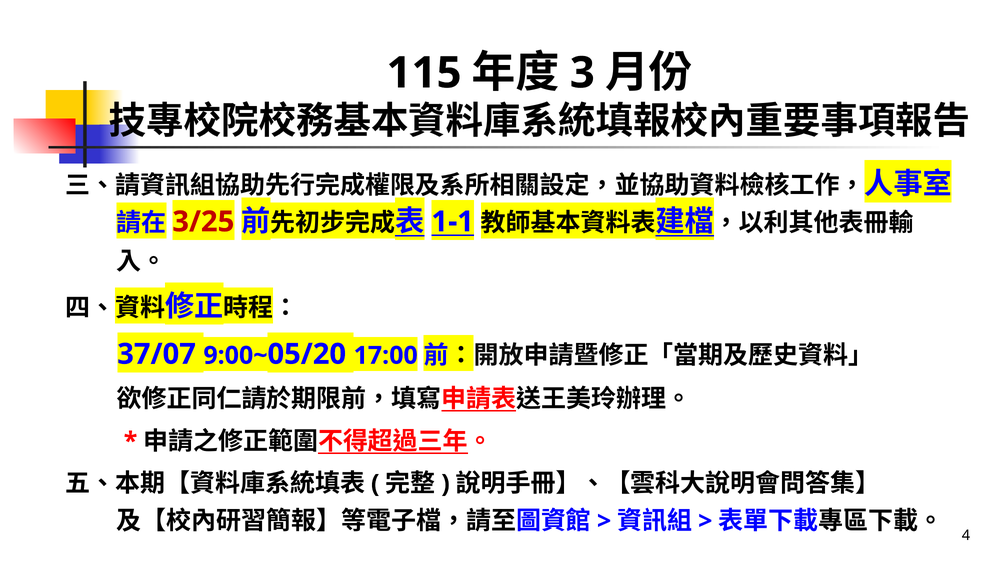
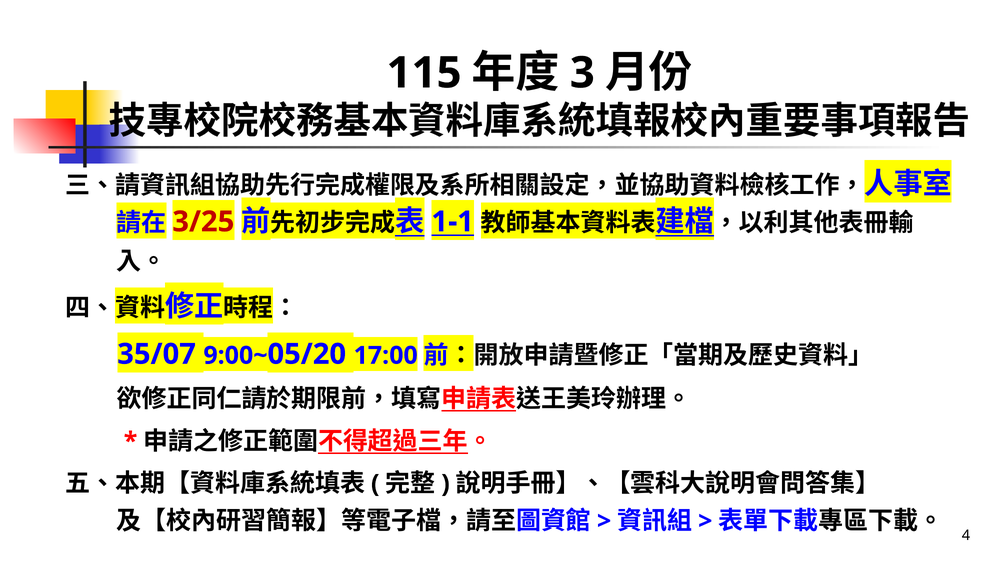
37/07: 37/07 -> 35/07
